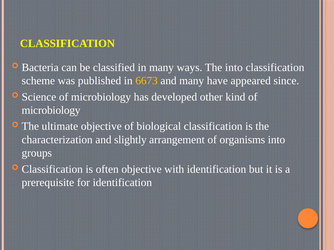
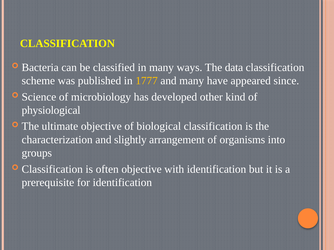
The into: into -> data
6673: 6673 -> 1777
microbiology at (51, 110): microbiology -> physiological
